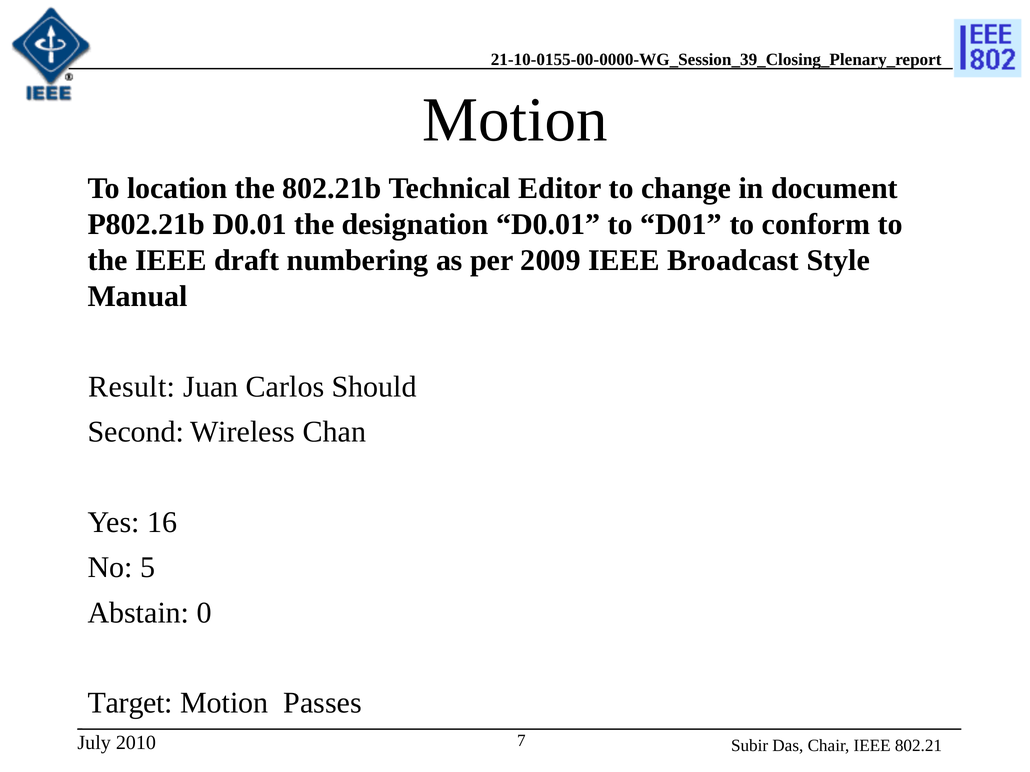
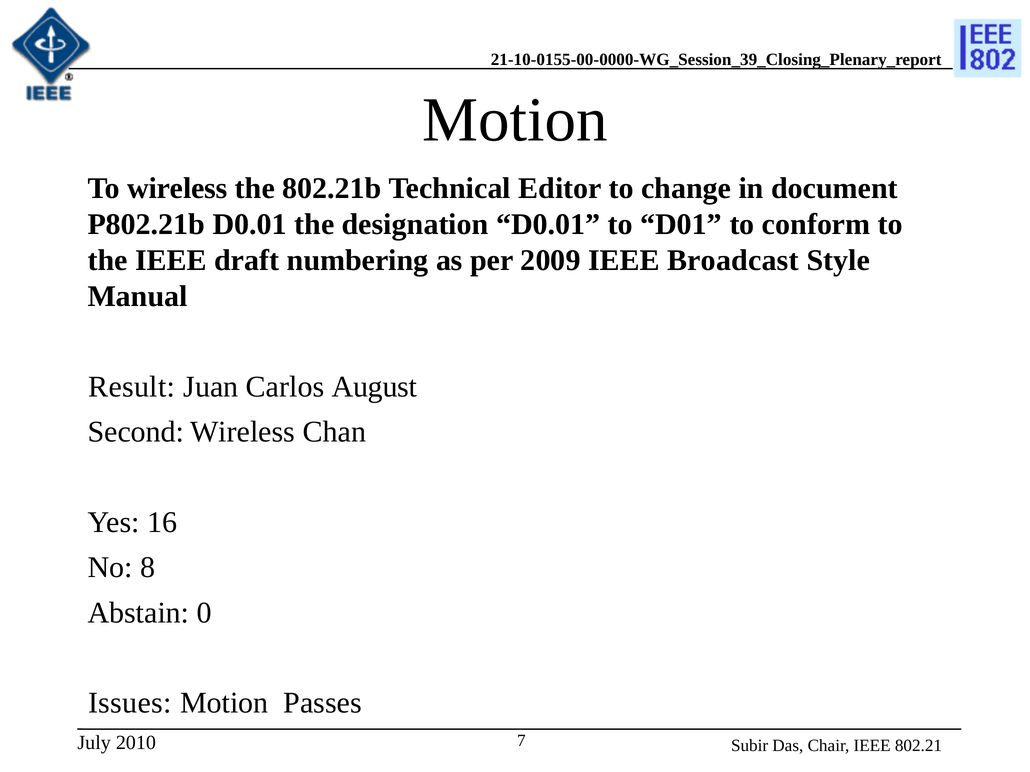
To location: location -> wireless
Should: Should -> August
5: 5 -> 8
Target: Target -> Issues
